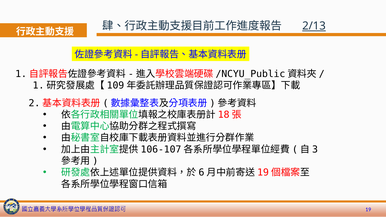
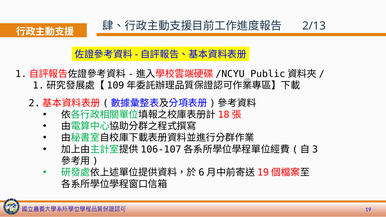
2/13 underline: present -> none
